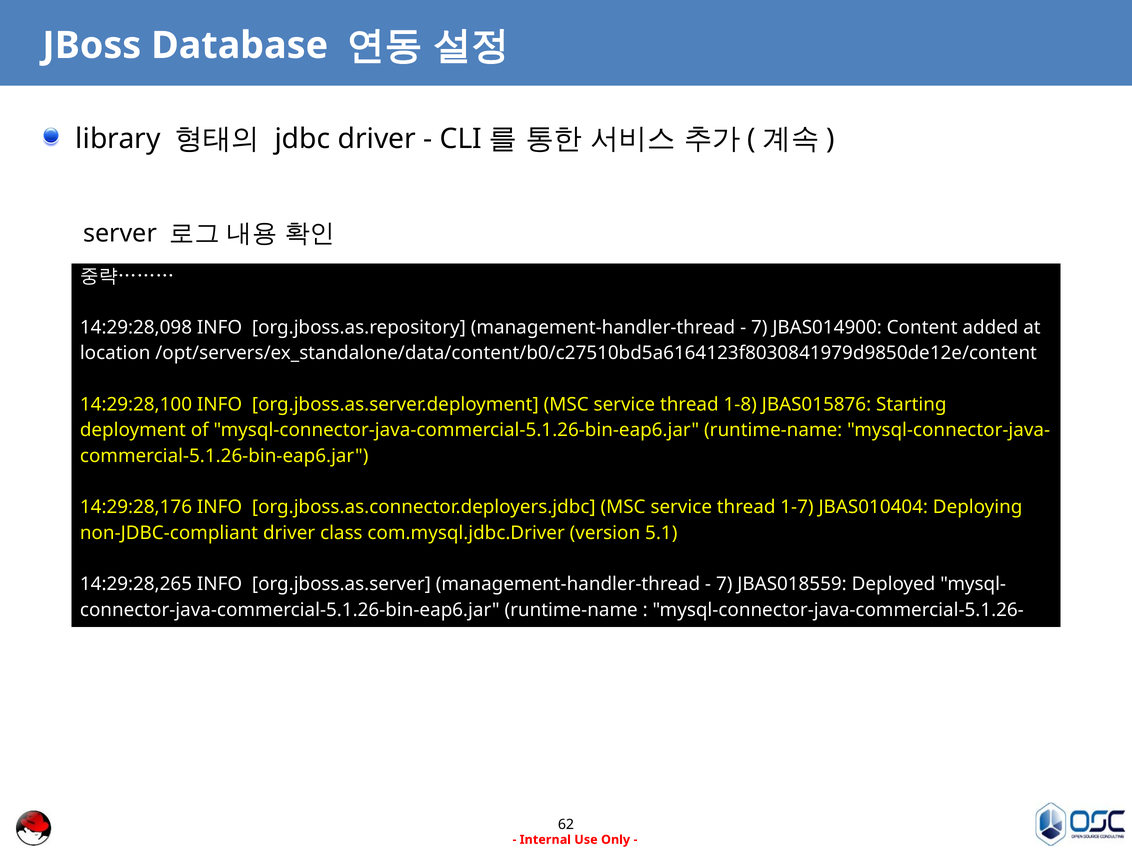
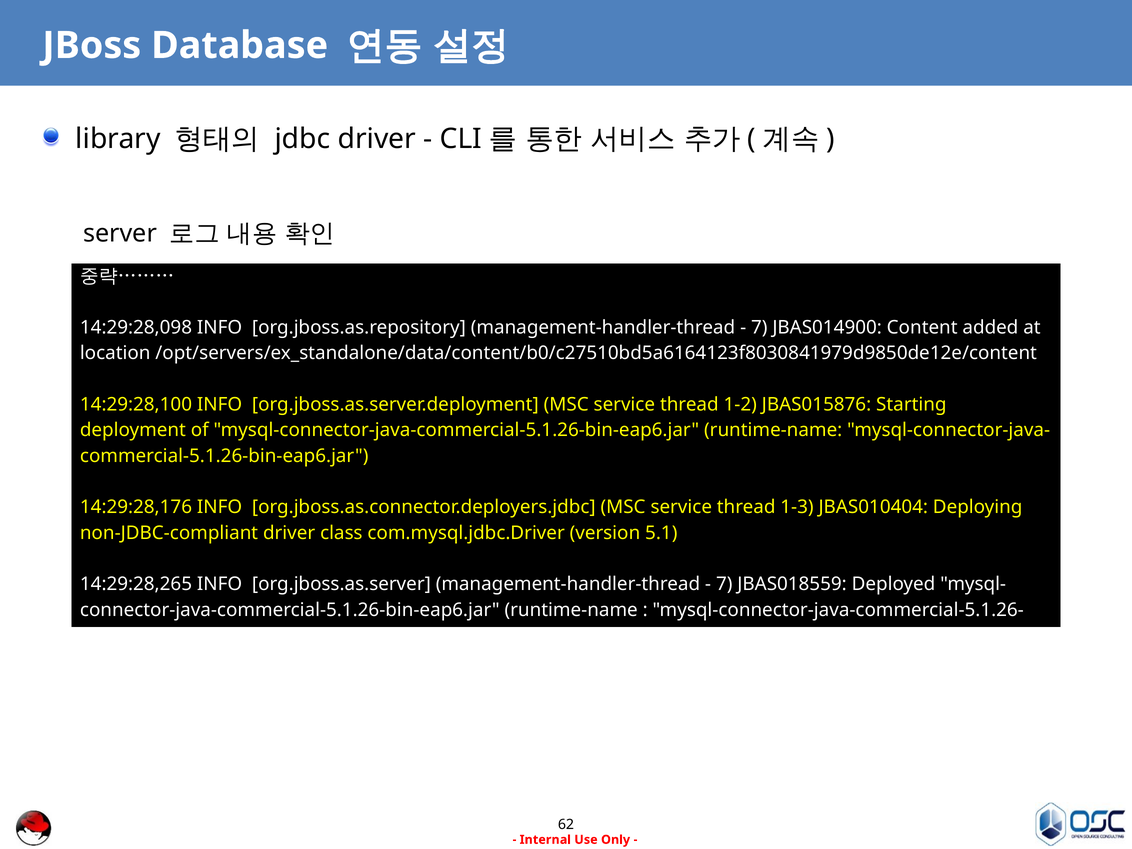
1-8: 1-8 -> 1-2
1-7: 1-7 -> 1-3
